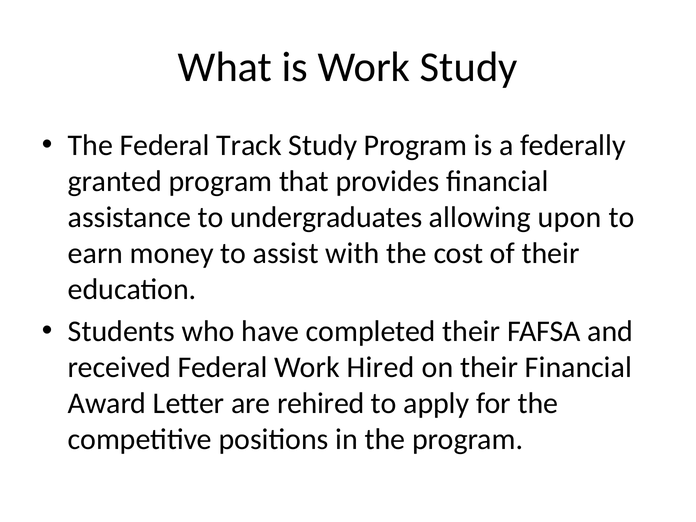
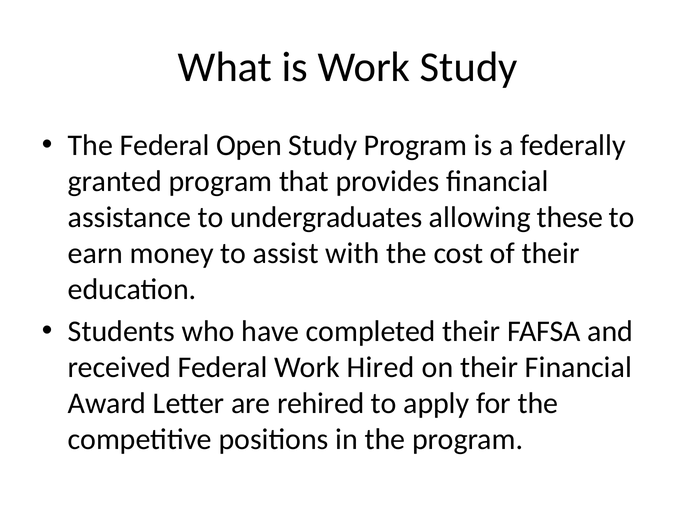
Track: Track -> Open
upon: upon -> these
